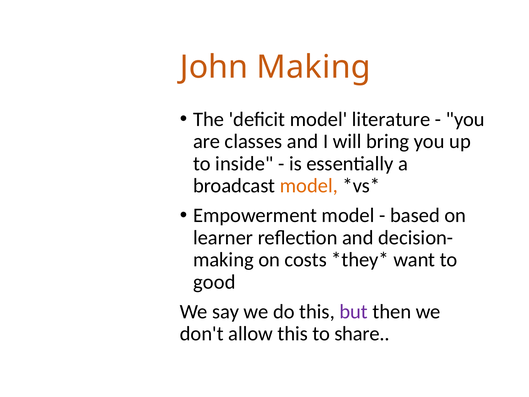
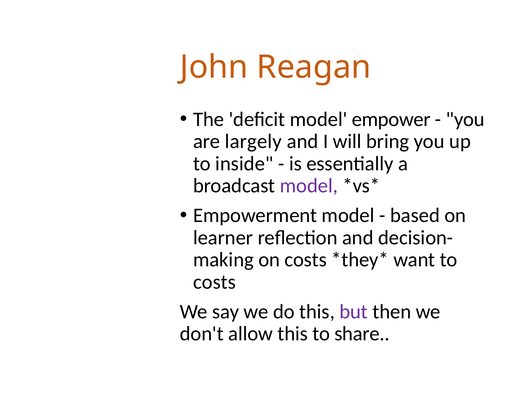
John Making: Making -> Reagan
literature: literature -> empower
classes: classes -> largely
model at (309, 186) colour: orange -> purple
good at (214, 282): good -> costs
